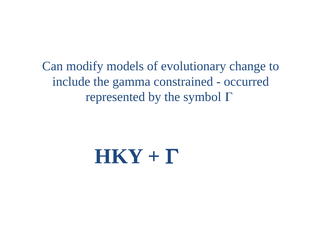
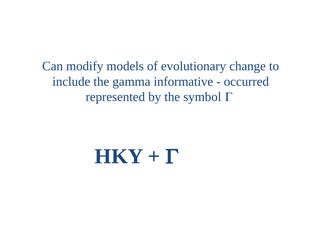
constrained: constrained -> informative
